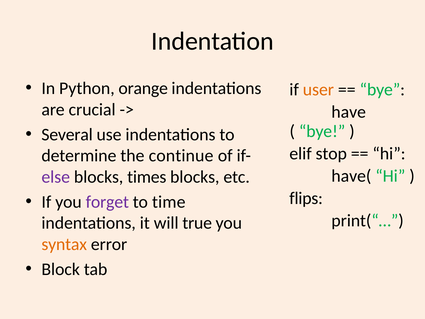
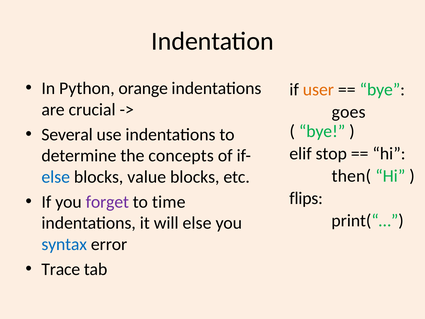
have: have -> goes
continue: continue -> concepts
have(: have( -> then(
else at (56, 177) colour: purple -> blue
times: times -> value
will true: true -> else
syntax colour: orange -> blue
Block: Block -> Trace
